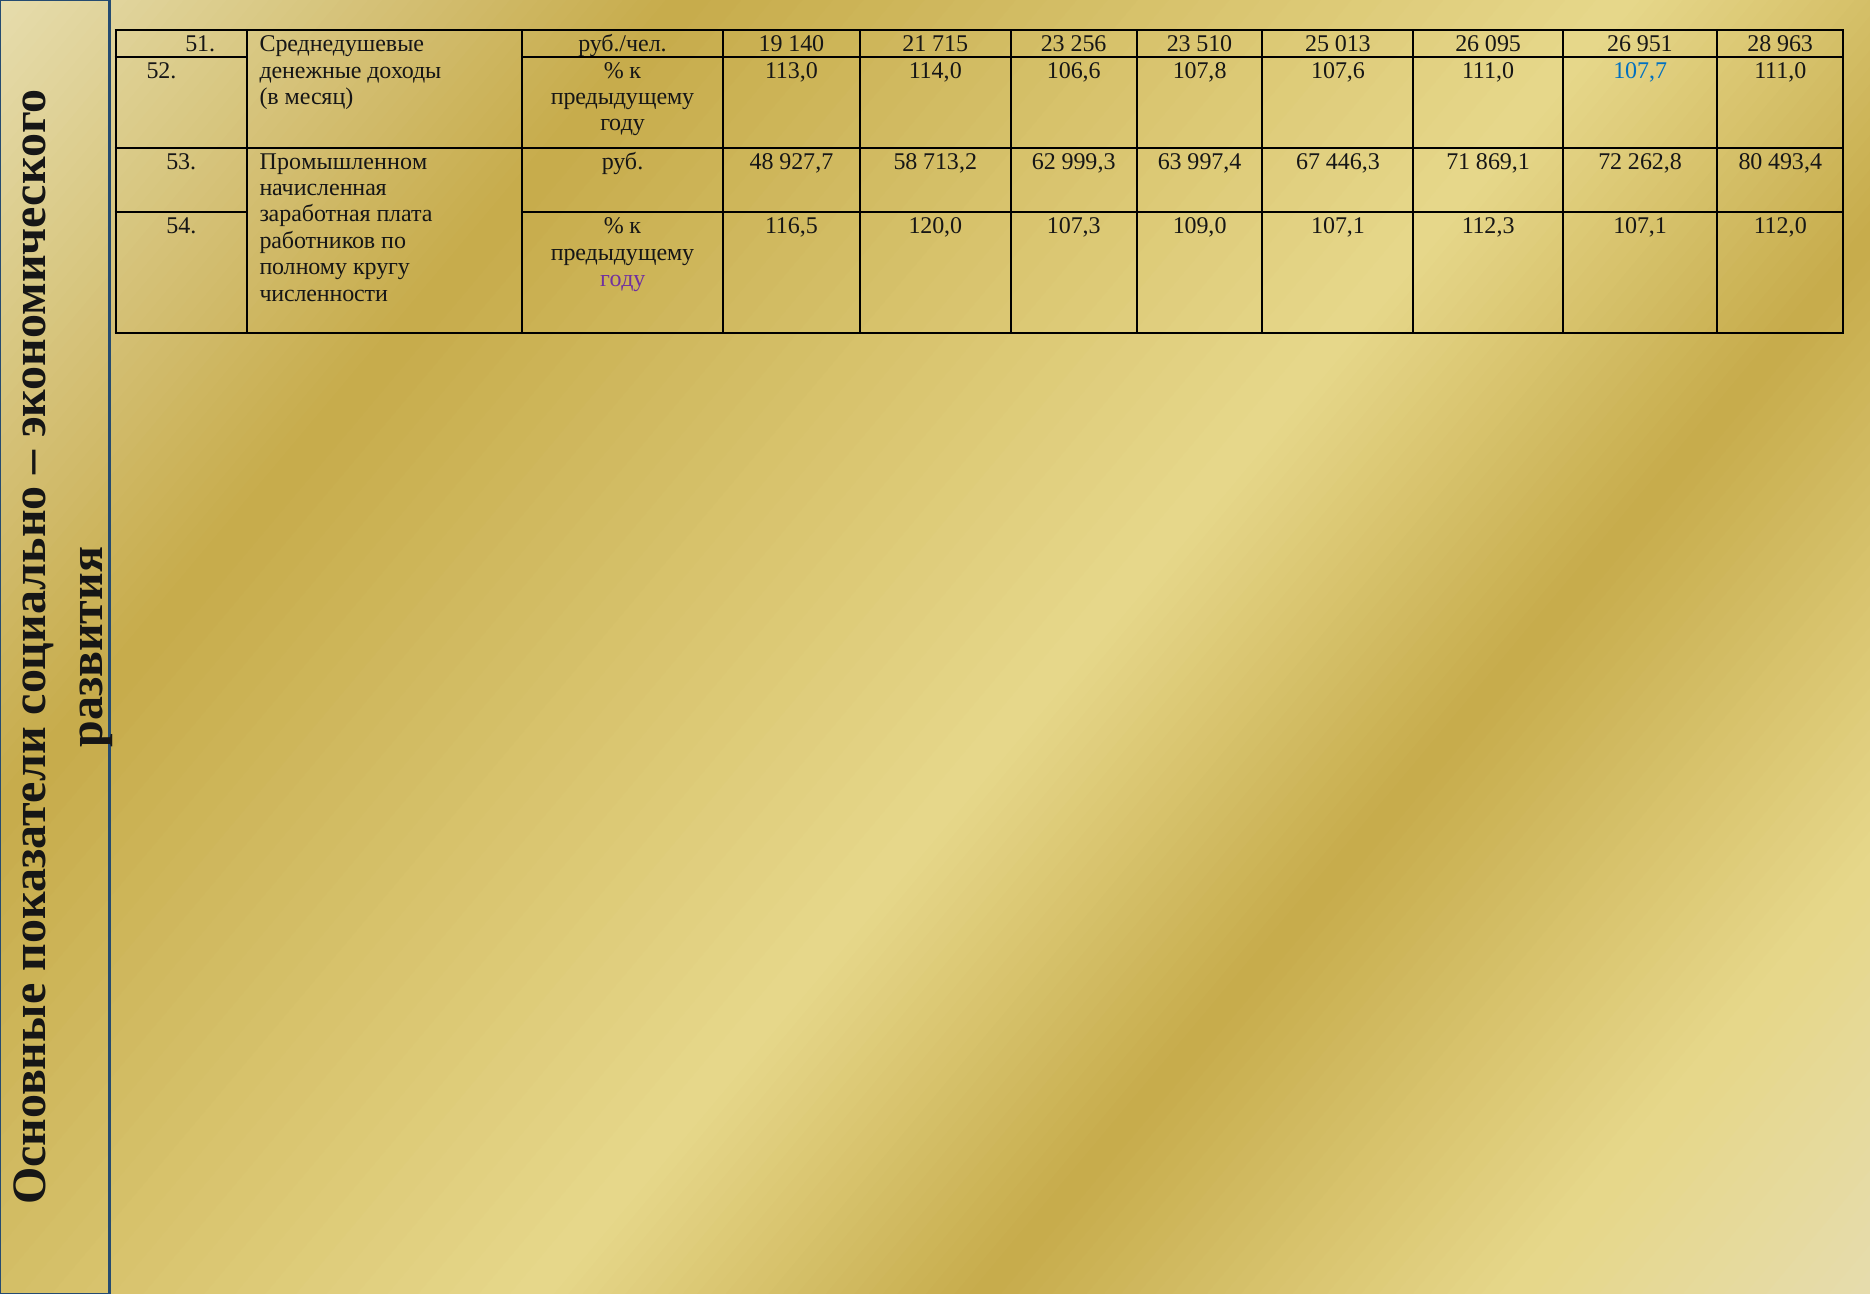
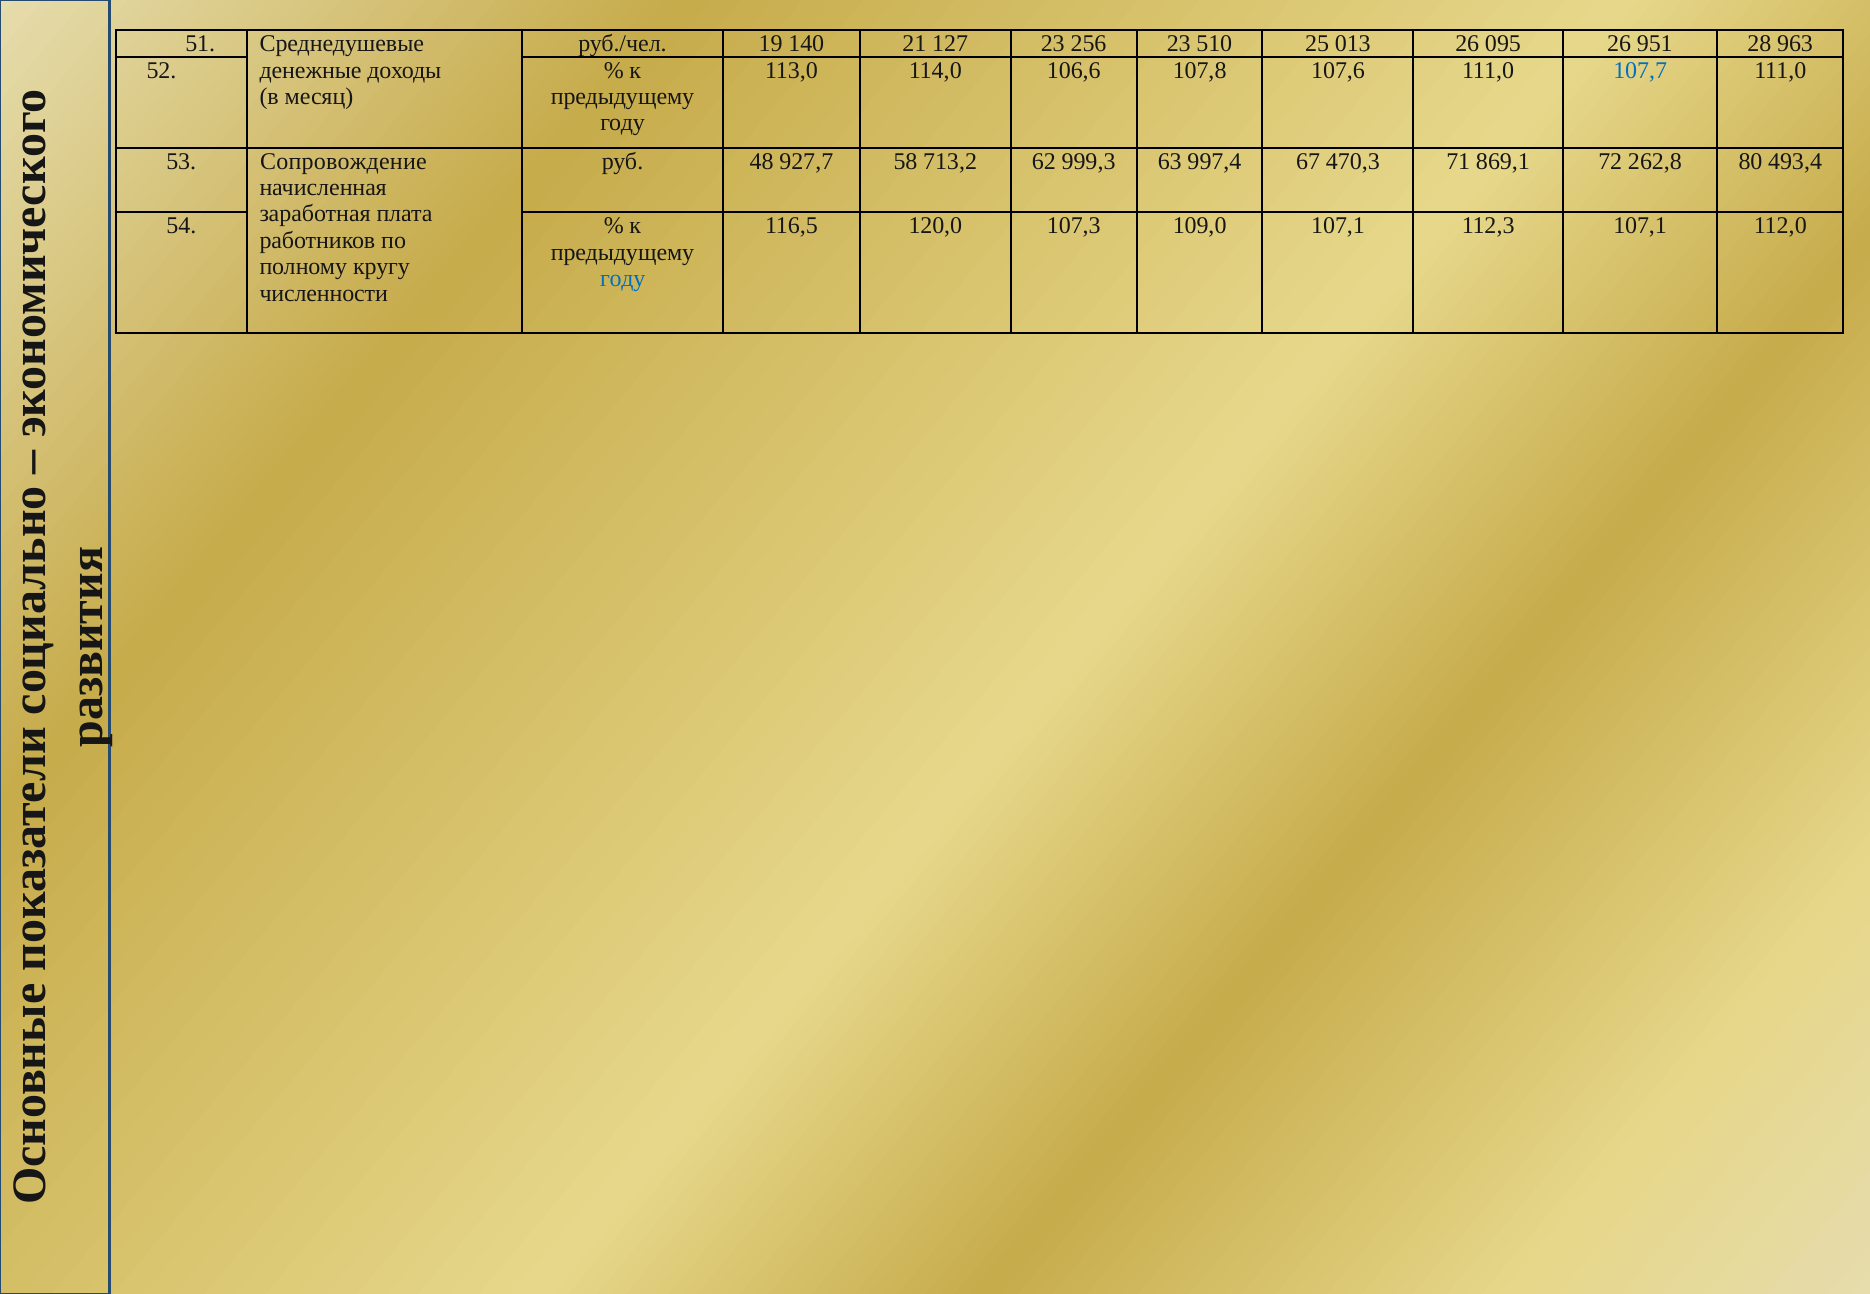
715: 715 -> 127
Промышленном: Промышленном -> Сопровождение
446,3: 446,3 -> 470,3
году at (623, 279) colour: purple -> blue
